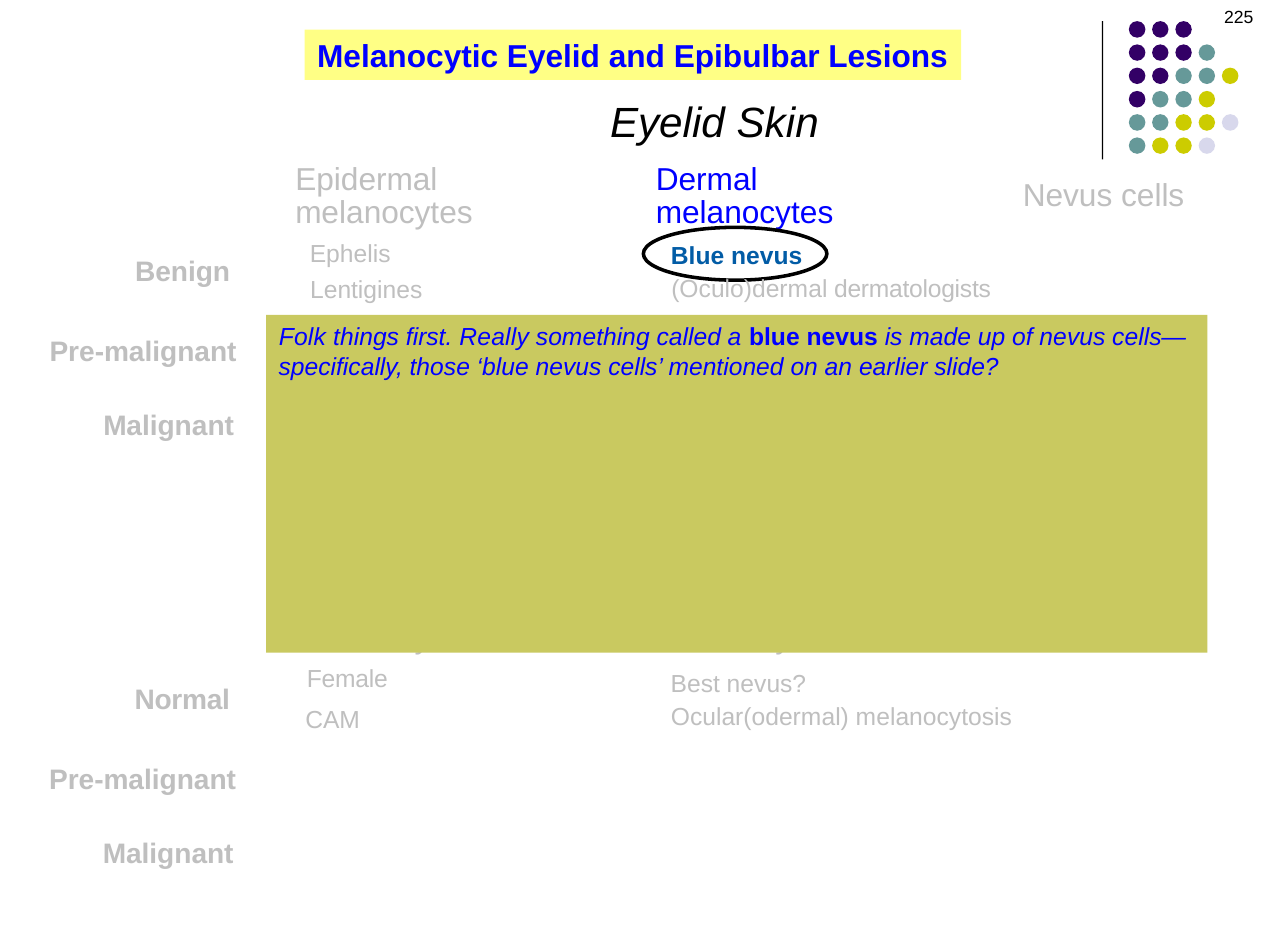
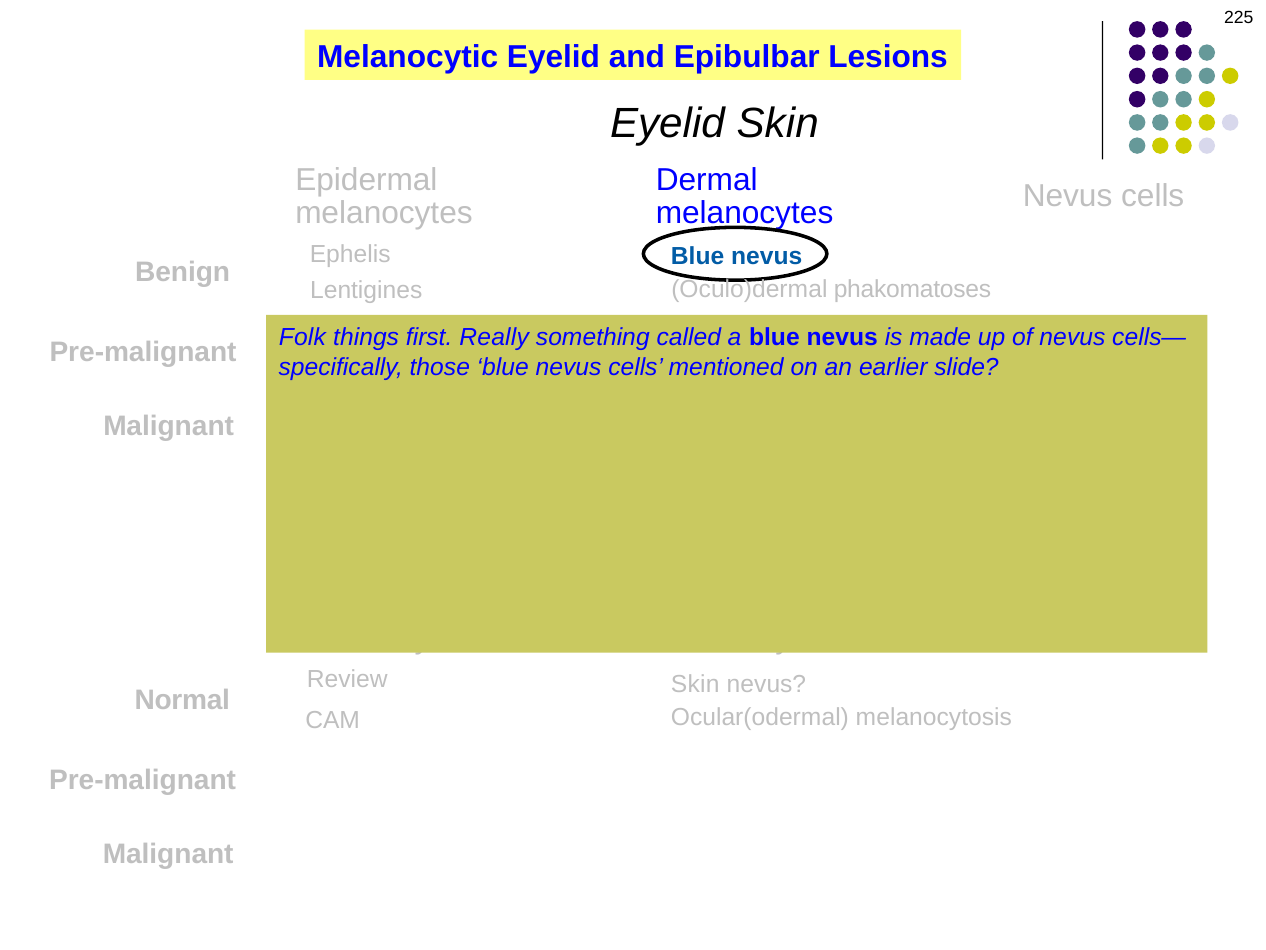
dermatologists: dermatologists -> phakomatoses
Female: Female -> Review
Best at (695, 684): Best -> Skin
